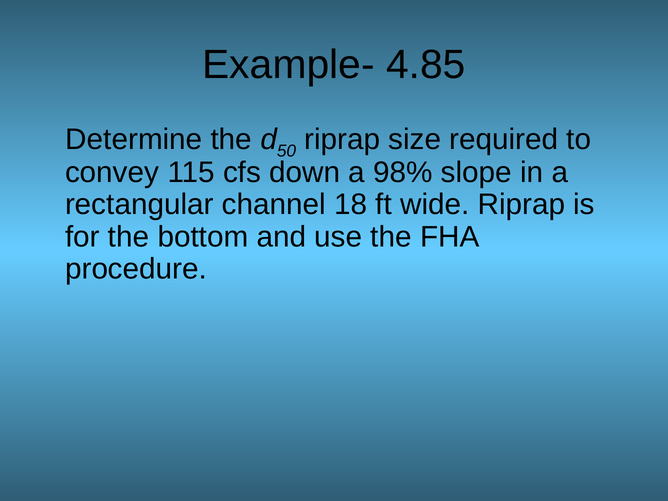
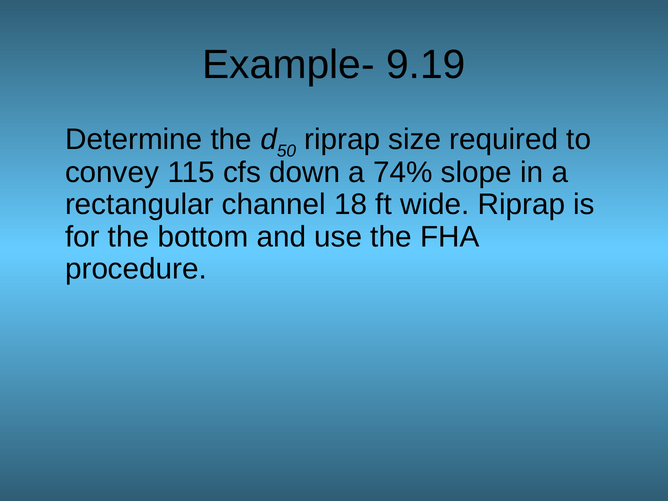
4.85: 4.85 -> 9.19
98%: 98% -> 74%
